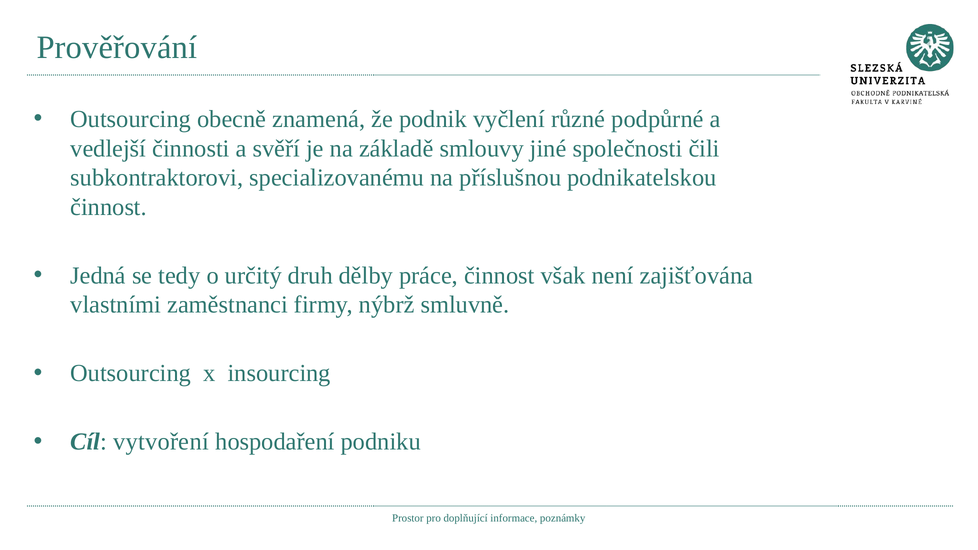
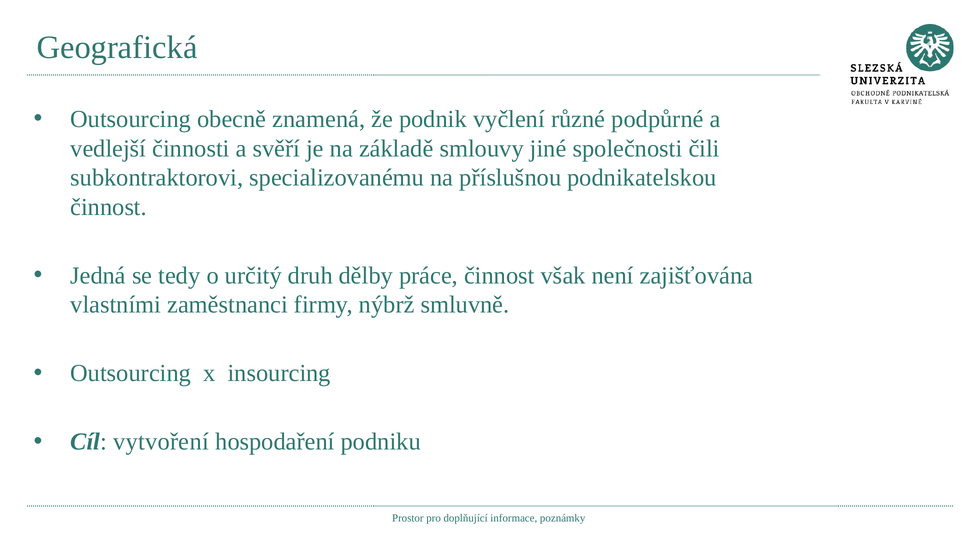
Prověřování: Prověřování -> Geografická
